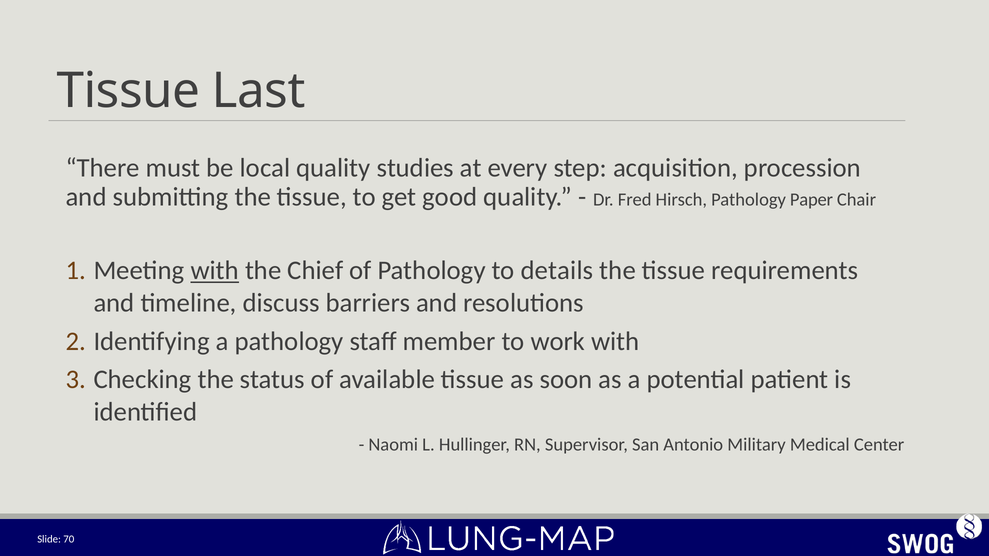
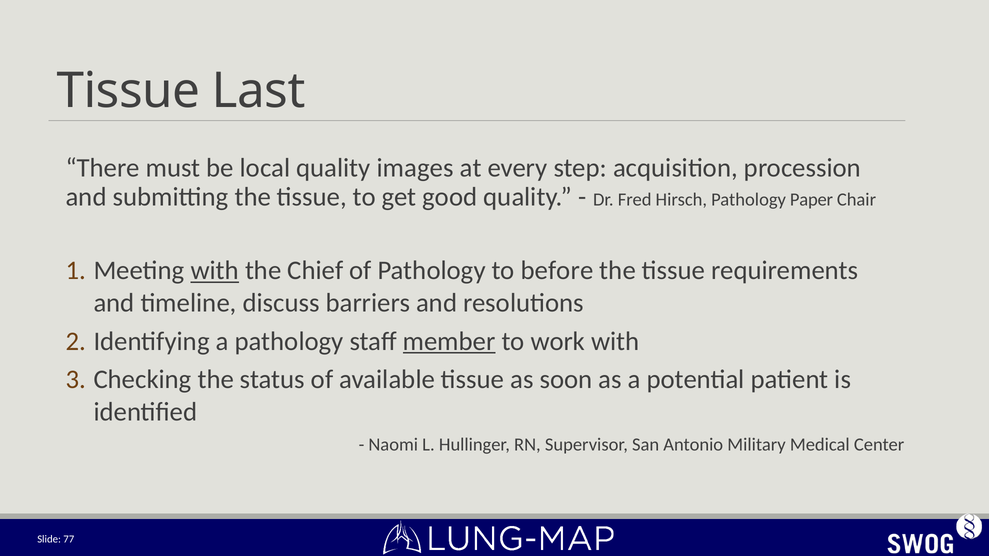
studies: studies -> images
details: details -> before
member underline: none -> present
70: 70 -> 77
